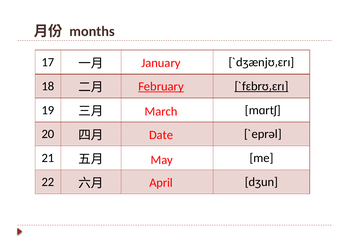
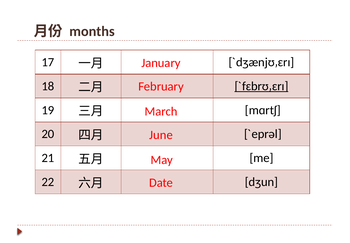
February underline: present -> none
Date: Date -> June
April: April -> Date
